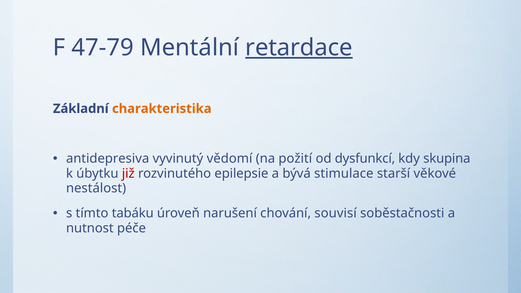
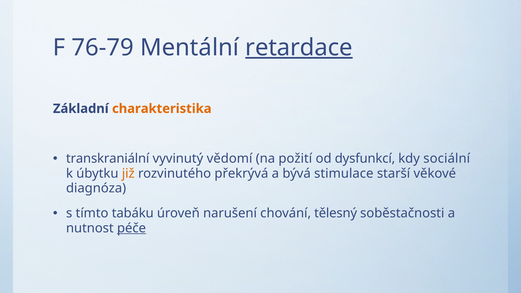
47-79: 47-79 -> 76-79
antidepresiva: antidepresiva -> transkraniální
skupina: skupina -> sociální
již colour: red -> orange
epilepsie: epilepsie -> překrývá
nestálost: nestálost -> diagnóza
souvisí: souvisí -> tělesný
péče underline: none -> present
